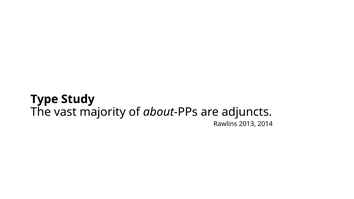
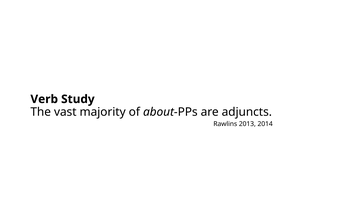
Type: Type -> Verb
